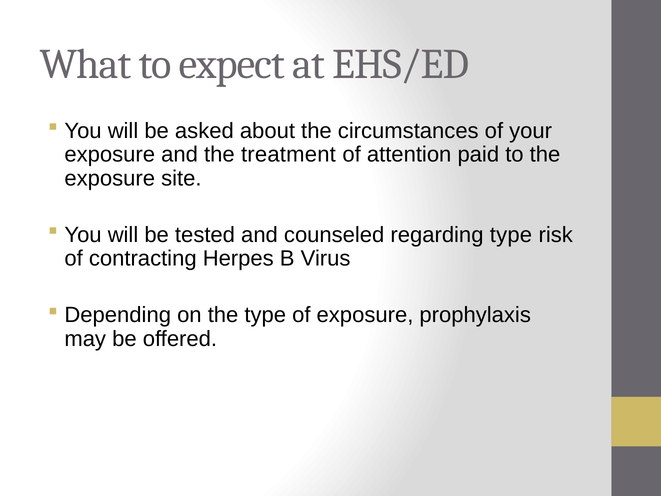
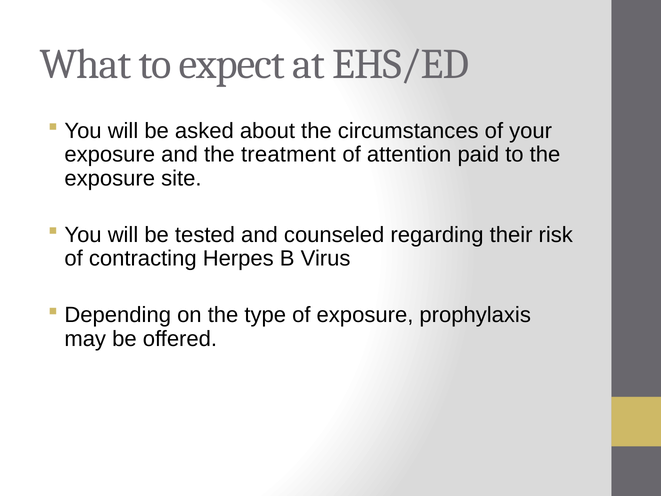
regarding type: type -> their
